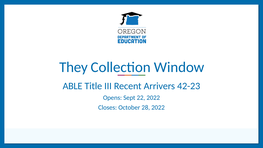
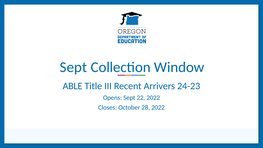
They at (74, 67): They -> Sept
42-23: 42-23 -> 24-23
